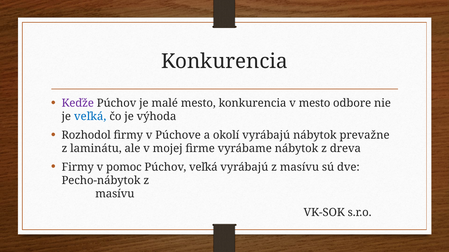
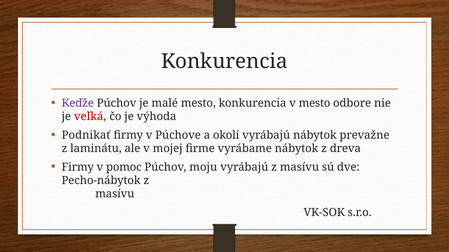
veľká at (90, 117) colour: blue -> red
Rozhodol: Rozhodol -> Podnikať
Púchov veľká: veľká -> moju
